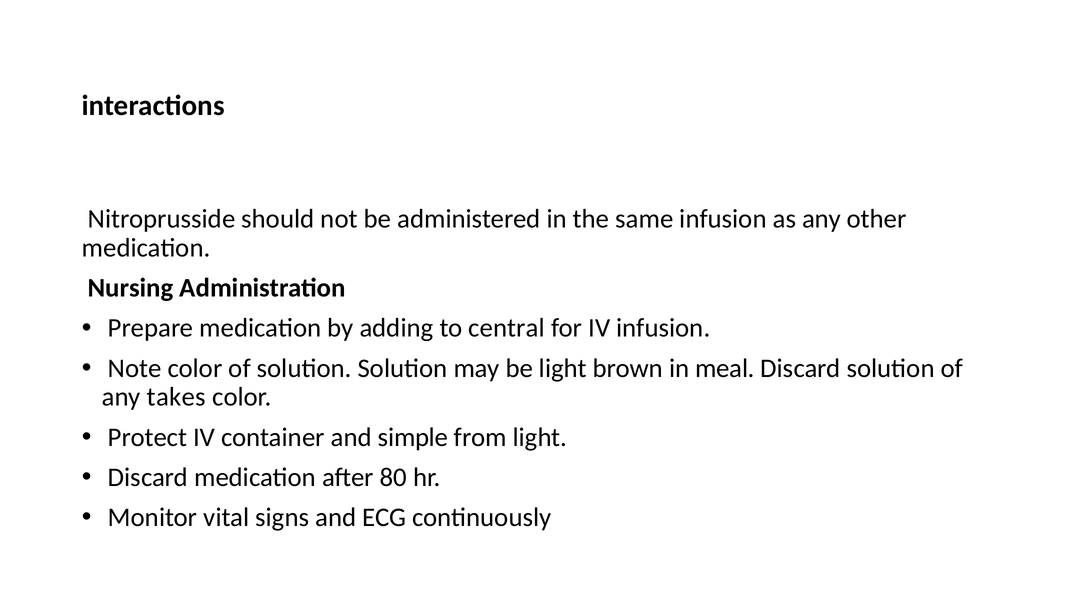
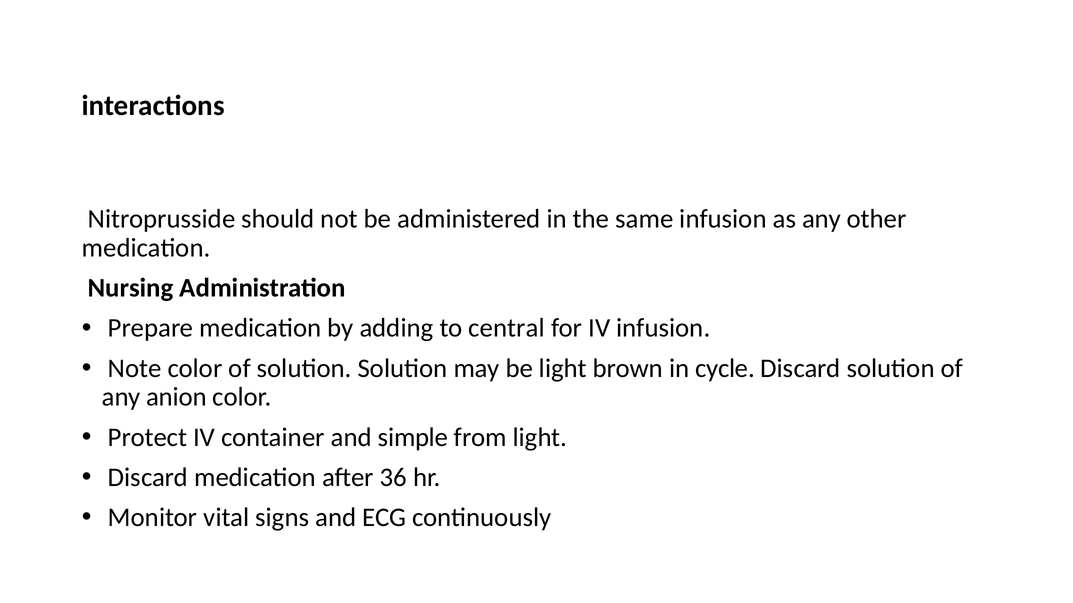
meal: meal -> cycle
takes: takes -> anion
80: 80 -> 36
